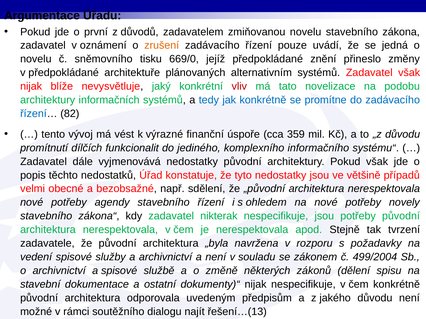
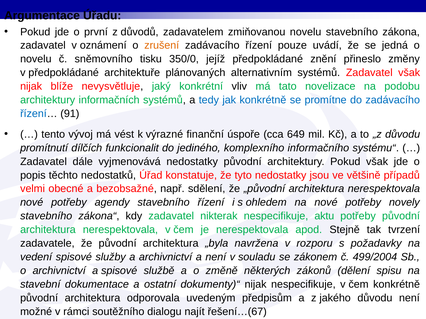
669/0: 669/0 -> 350/0
vliv colour: red -> black
82: 82 -> 91
359: 359 -> 649
nespecifikuje jsou: jsou -> aktu
řešení…(13: řešení…(13 -> řešení…(67
